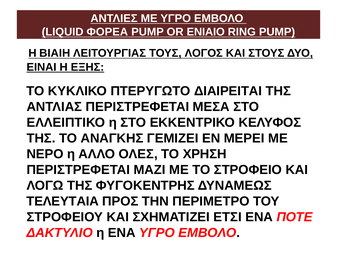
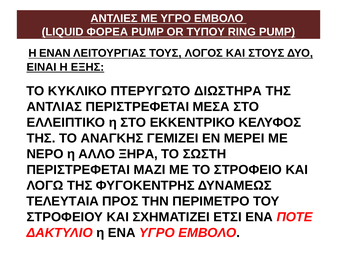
ΕΝΙΑΙΟ: ΕΝΙΑΙΟ -> ΤΥΠΟΥ
ΒΙΑΙΗ: ΒΙΑΙΗ -> ΕΝΑΝ
ΔΙΑΙΡΕΙΤΑΙ: ΔΙΑΙΡΕΙΤΑΙ -> ΔΙΩΣΤΗΡΑ
ΟΛΕΣ: ΟΛΕΣ -> ΞΗΡΑ
ΧΡΗΣΗ: ΧΡΗΣΗ -> ΣΩΣΤΗ
